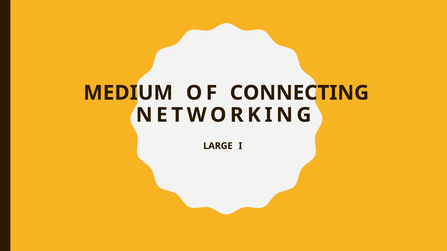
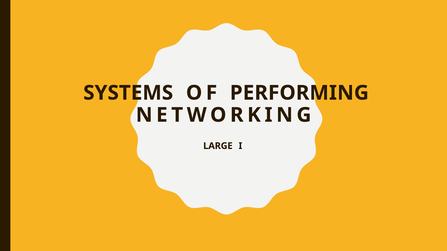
MEDIUM: MEDIUM -> SYSTEMS
CONNECTING: CONNECTING -> PERFORMING
